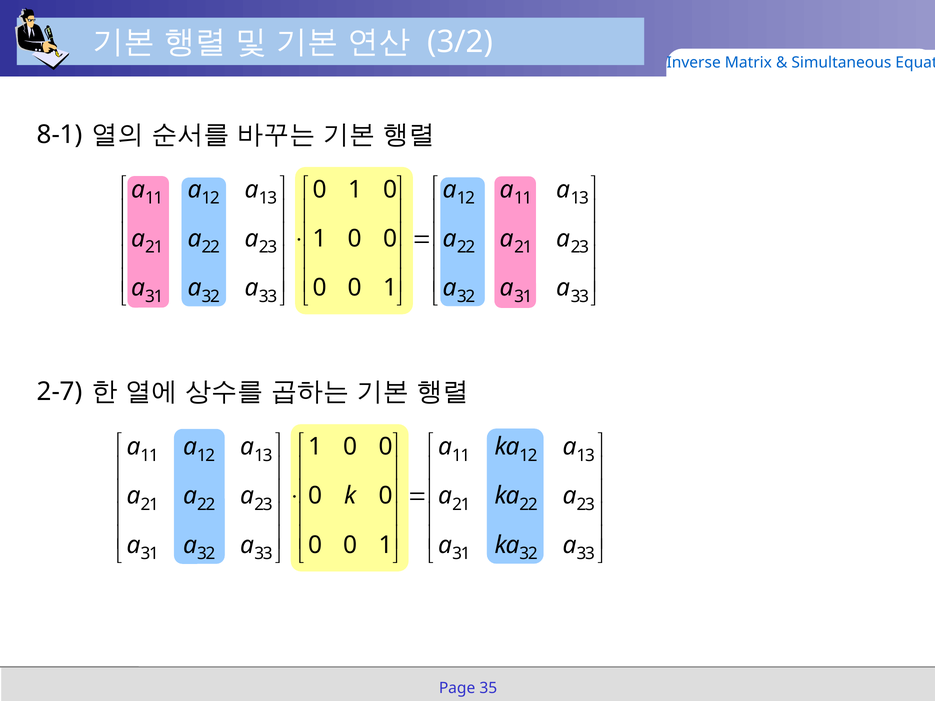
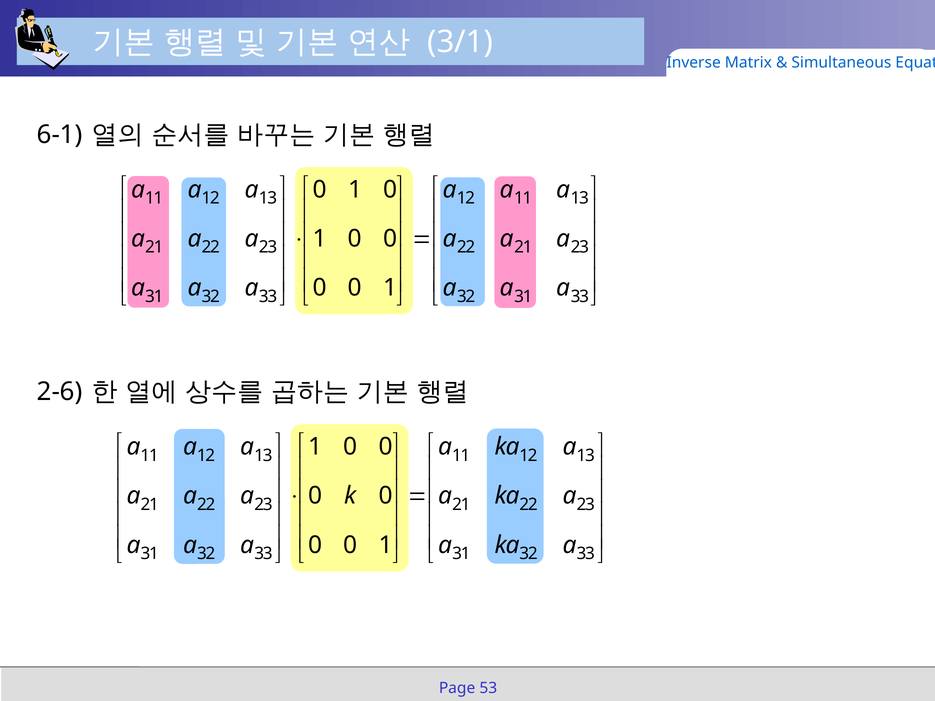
3/2: 3/2 -> 3/1
8-1: 8-1 -> 6-1
2-7: 2-7 -> 2-6
35: 35 -> 53
